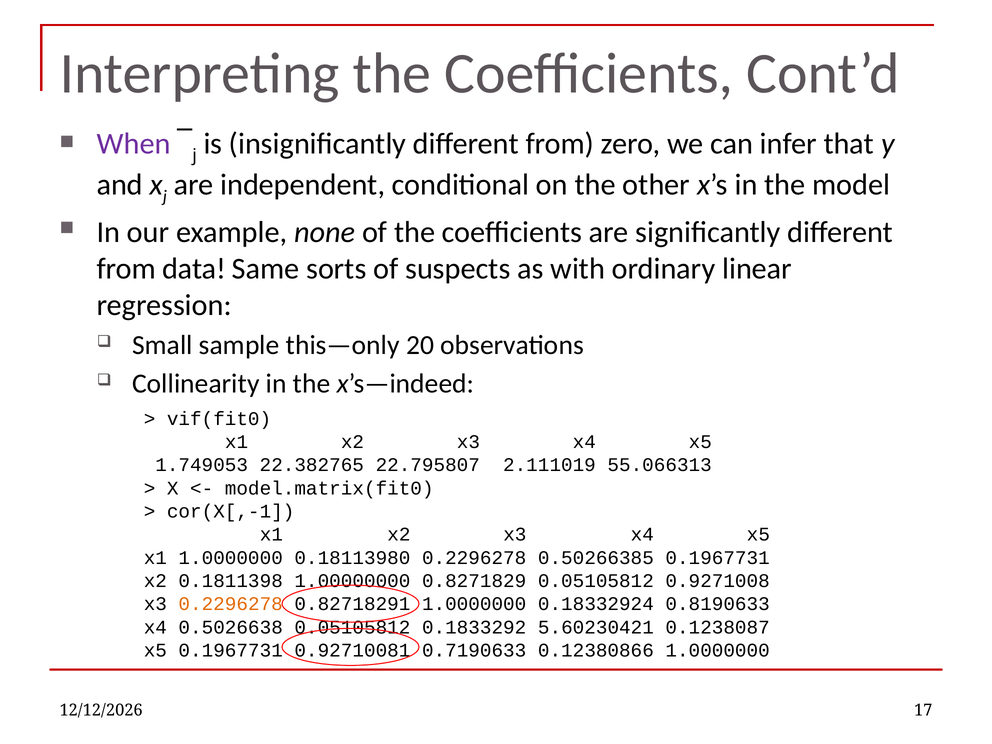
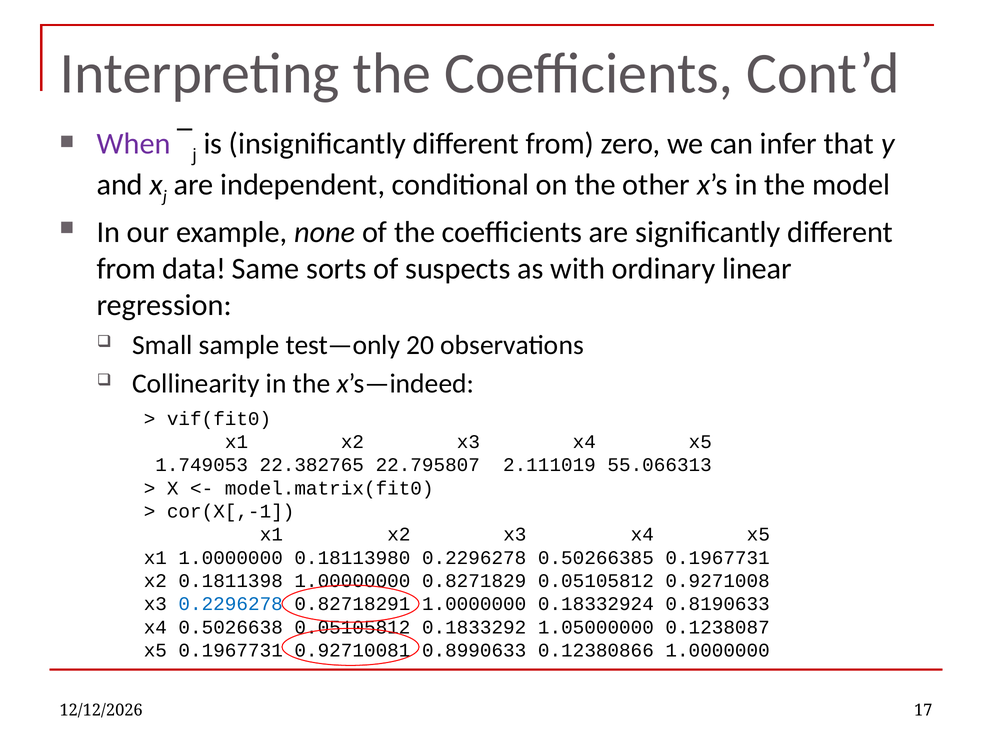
this—only: this—only -> test—only
0.2296278 at (231, 604) colour: orange -> blue
5.60230421: 5.60230421 -> 1.05000000
0.7190633: 0.7190633 -> 0.8990633
